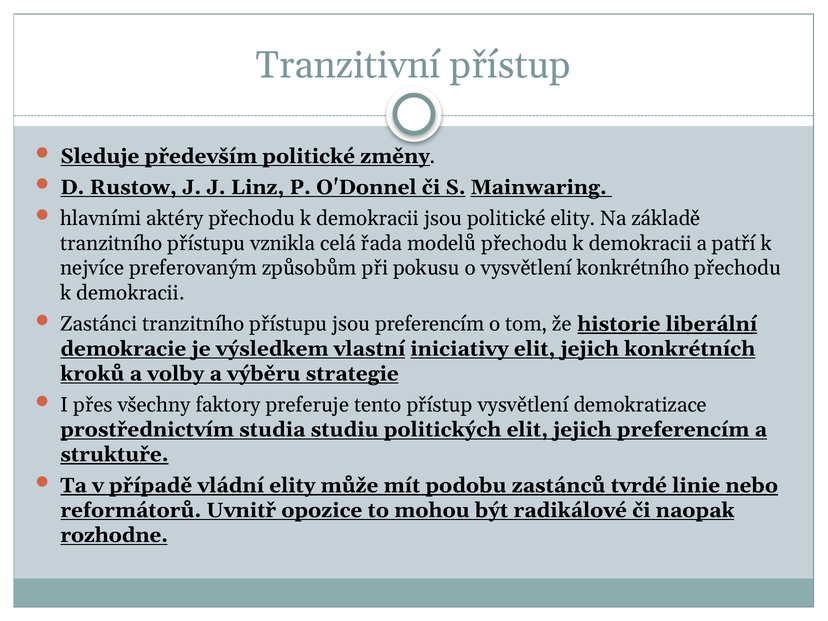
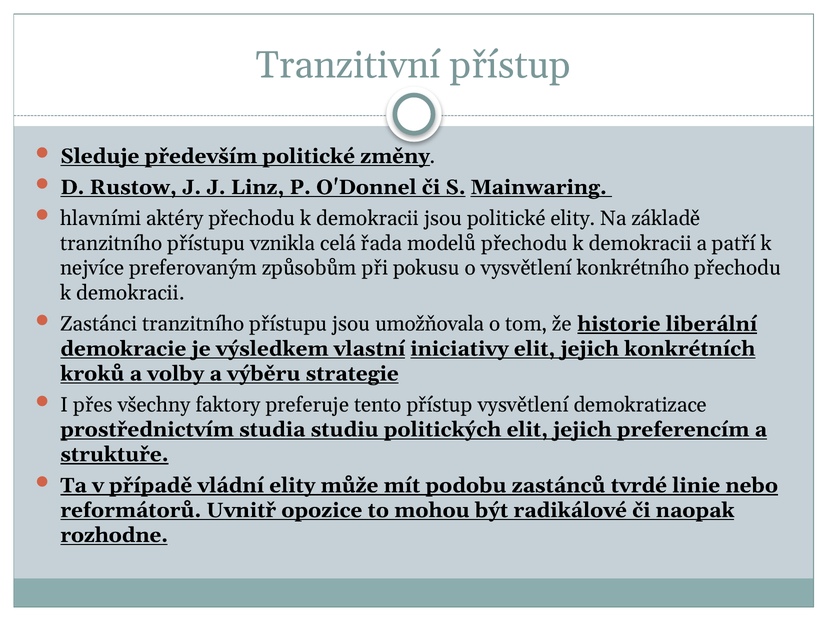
jsou preferencím: preferencím -> umožňovala
